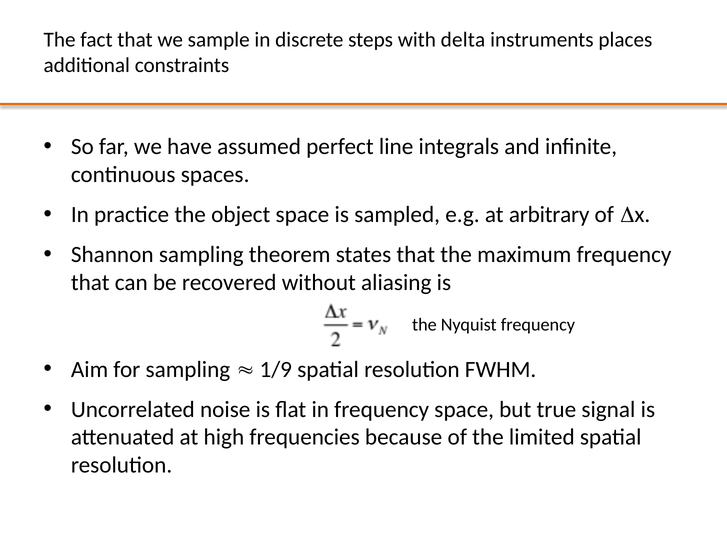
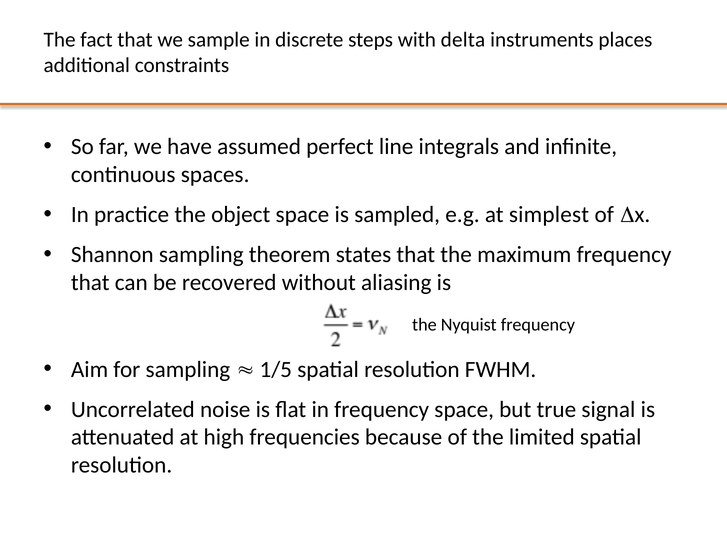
arbitrary: arbitrary -> simplest
1/9: 1/9 -> 1/5
